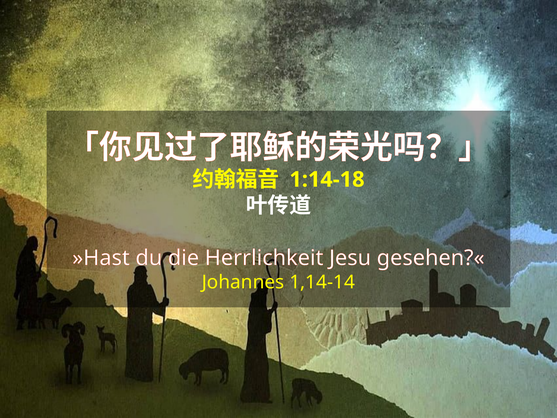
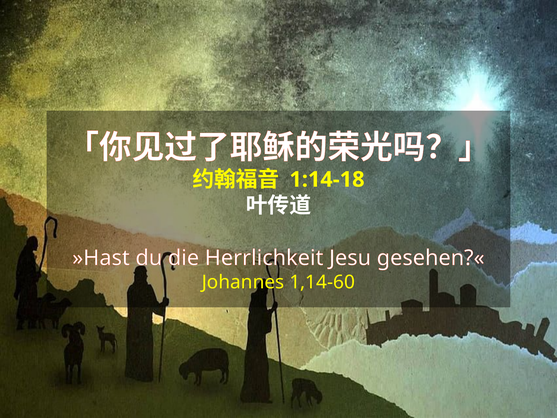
1,14-14: 1,14-14 -> 1,14-60
